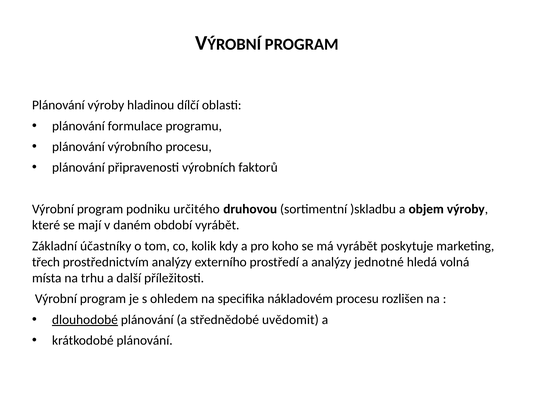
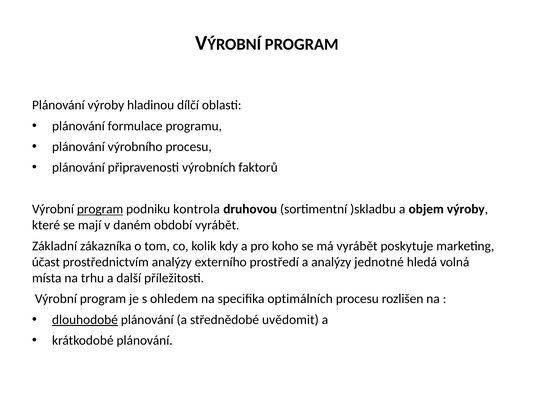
program at (100, 209) underline: none -> present
určitého: určitého -> kontrola
účastníky: účastníky -> zákazníka
třech: třech -> účast
nákladovém: nákladovém -> optimálních
